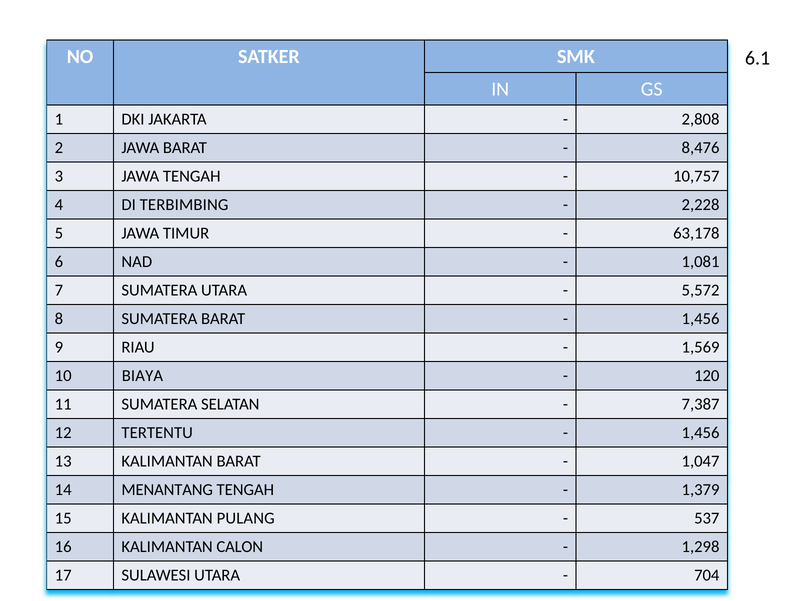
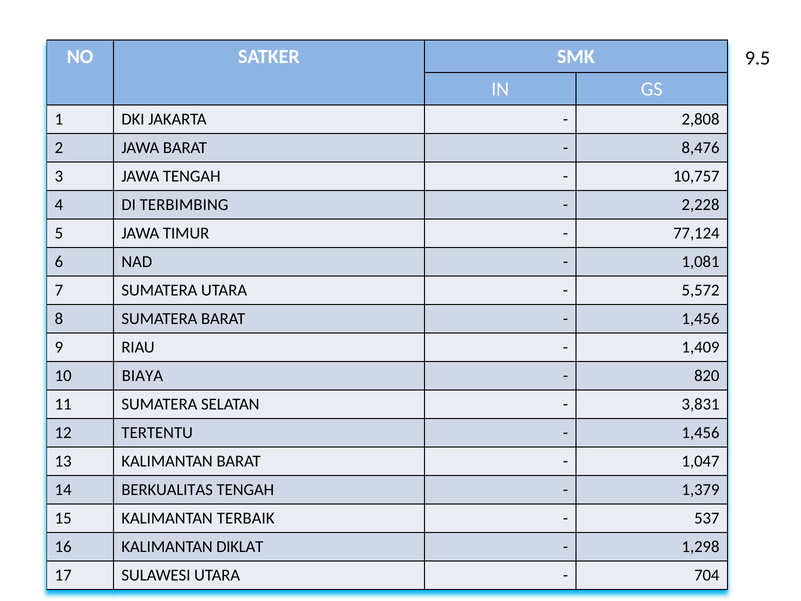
6.1: 6.1 -> 9.5
63,178: 63,178 -> 77,124
1,569: 1,569 -> 1,409
120: 120 -> 820
7,387: 7,387 -> 3,831
MENANTANG: MENANTANG -> BERKUALITAS
PULANG: PULANG -> TERBAIK
CALON: CALON -> DIKLAT
